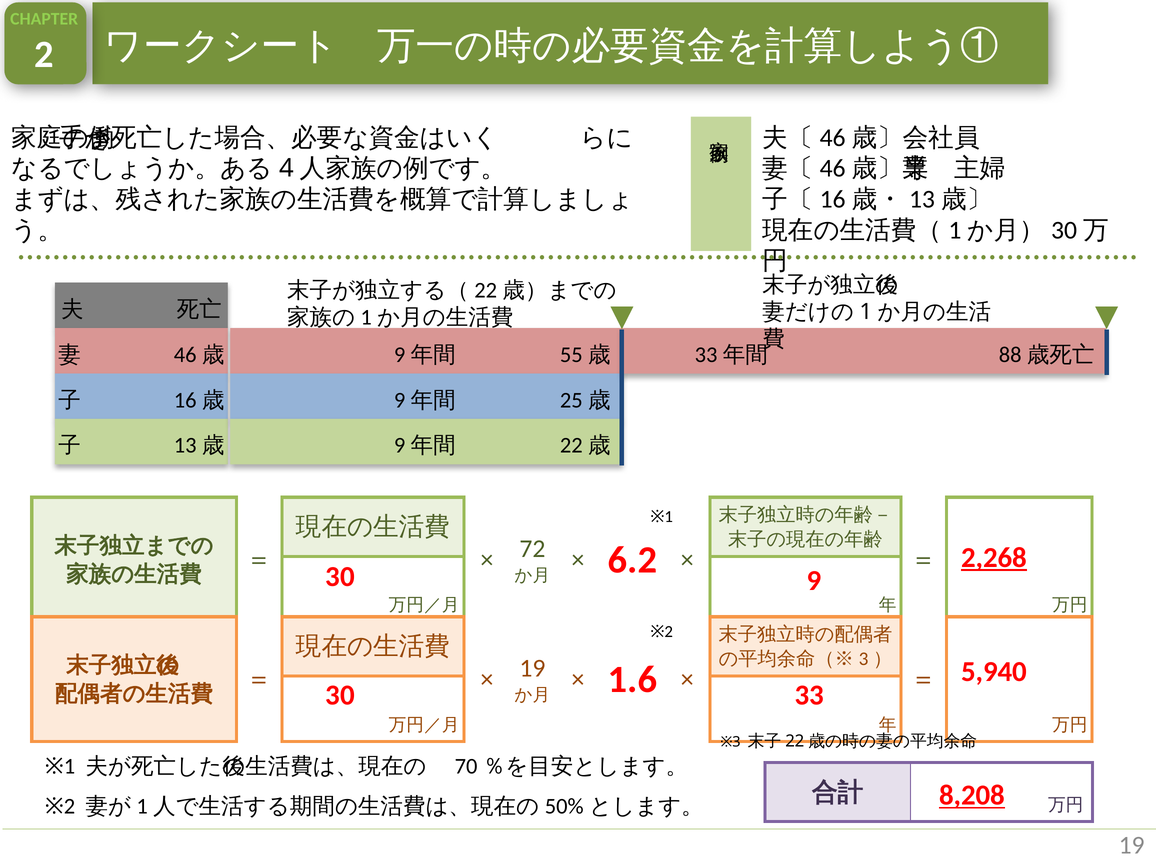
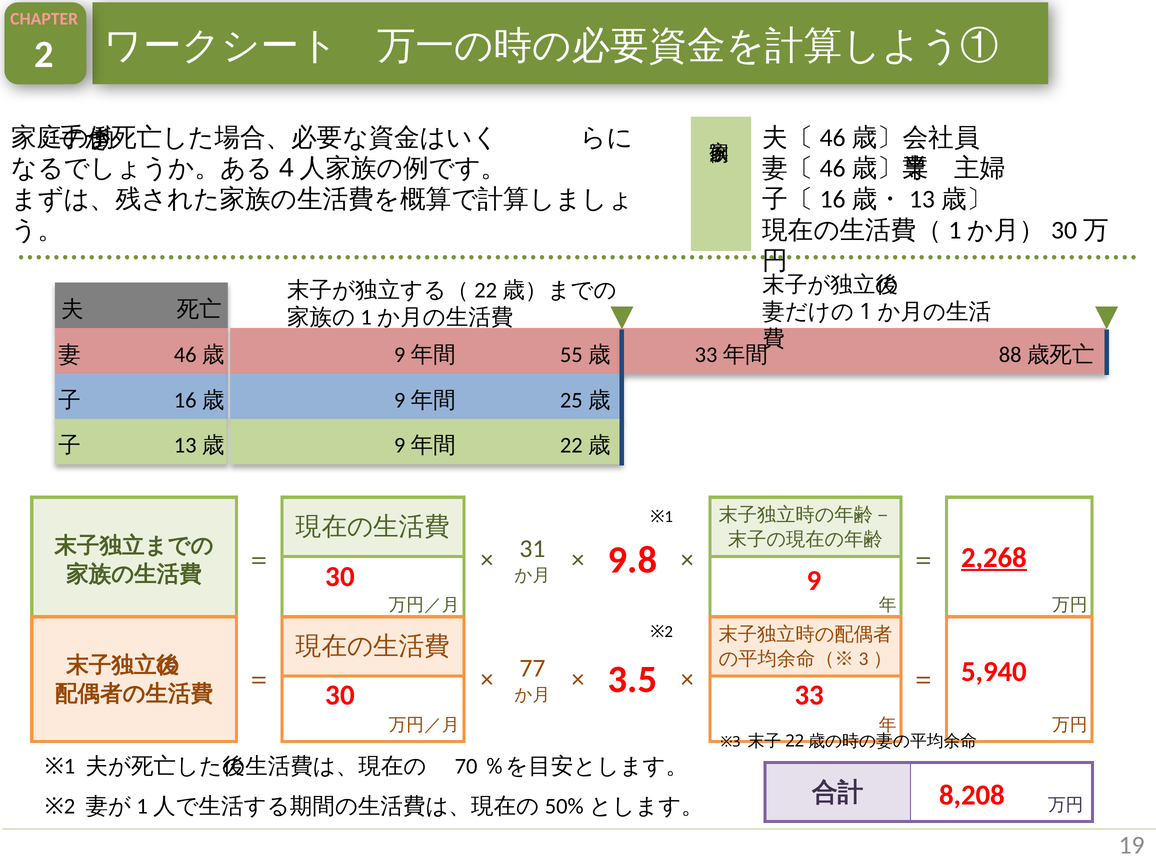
CHAPTER colour: light green -> pink
72: 72 -> 31
6.2: 6.2 -> 9.8
19 at (532, 668): 19 -> 77
1.6: 1.6 -> 3.5
8,208 underline: present -> none
